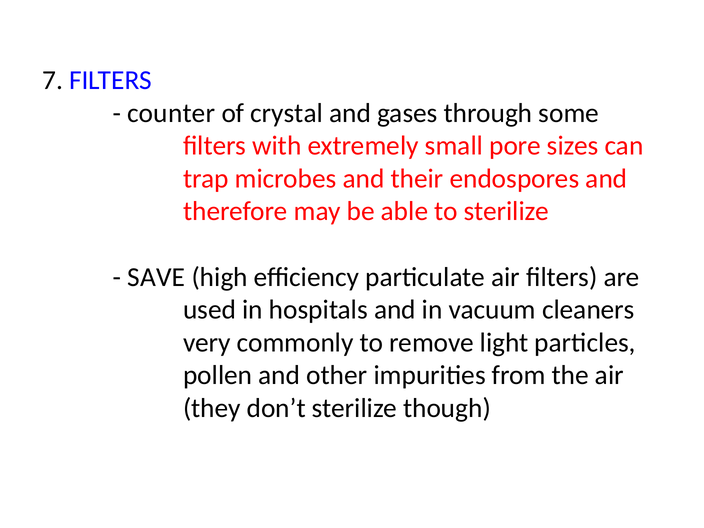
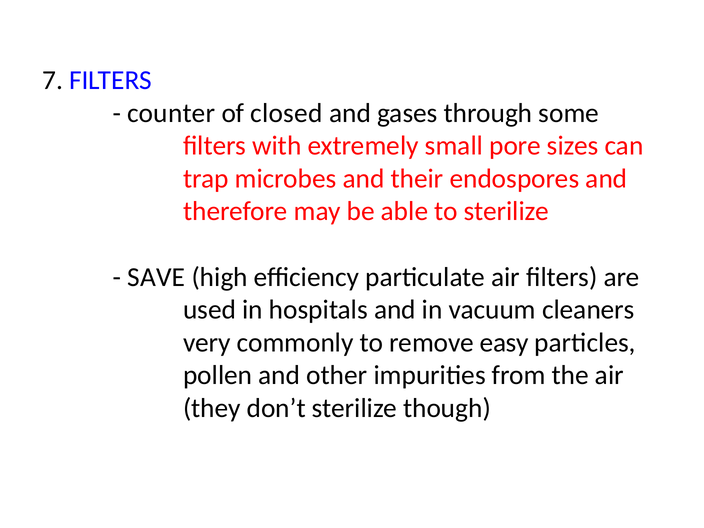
crystal: crystal -> closed
light: light -> easy
